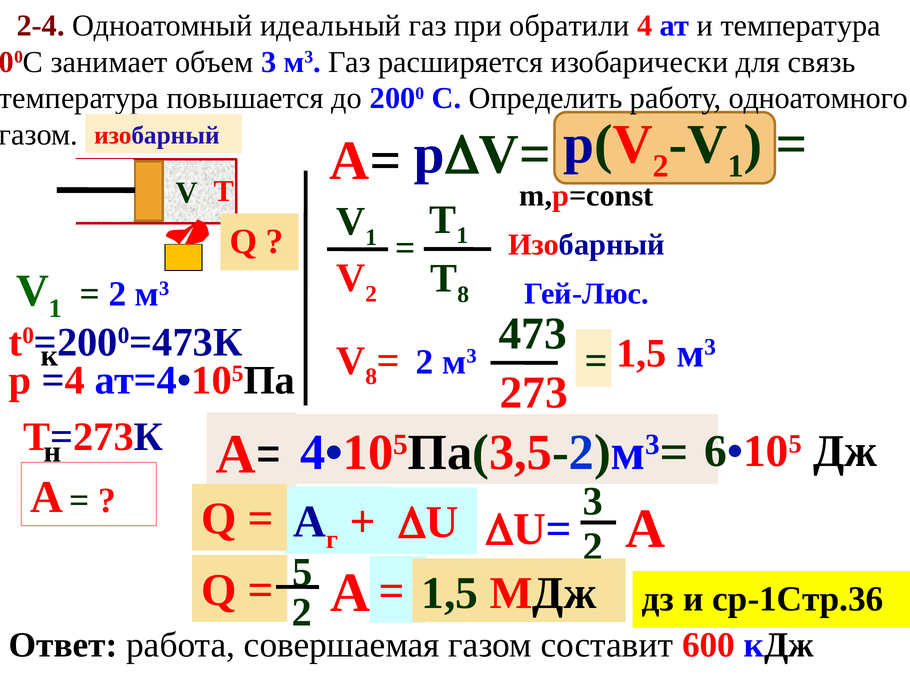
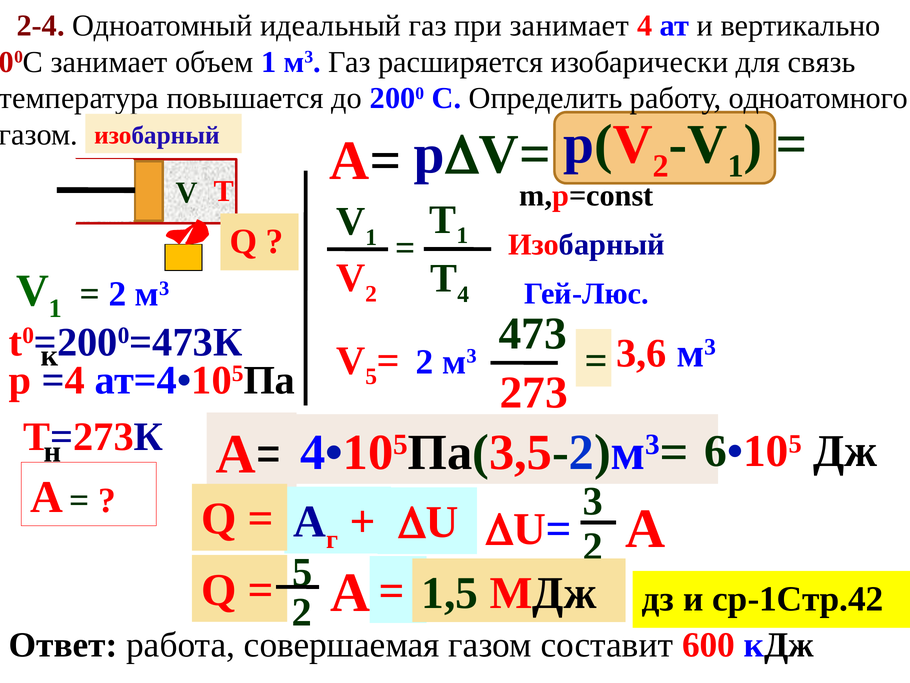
при обратили: обратили -> занимает
и температура: температура -> вертикально
объем 3: 3 -> 1
T 8: 8 -> 4
1,5 at (641, 353): 1,5 -> 3,6
V 8: 8 -> 5
ср-1Стр.36: ср-1Стр.36 -> ср-1Стр.42
